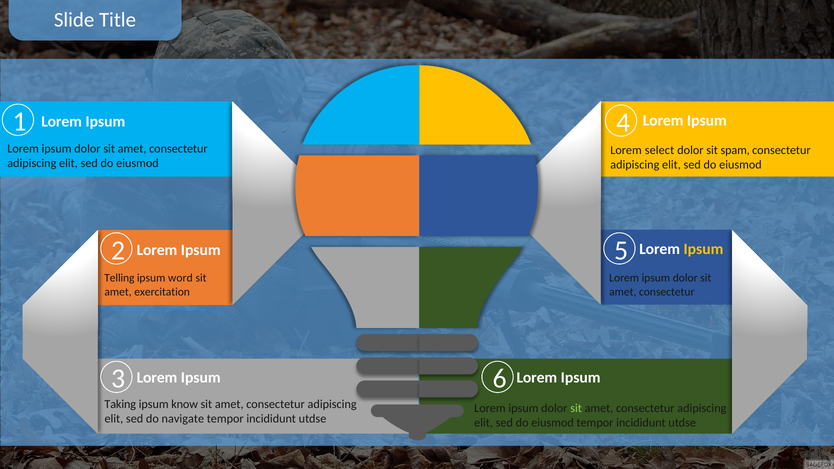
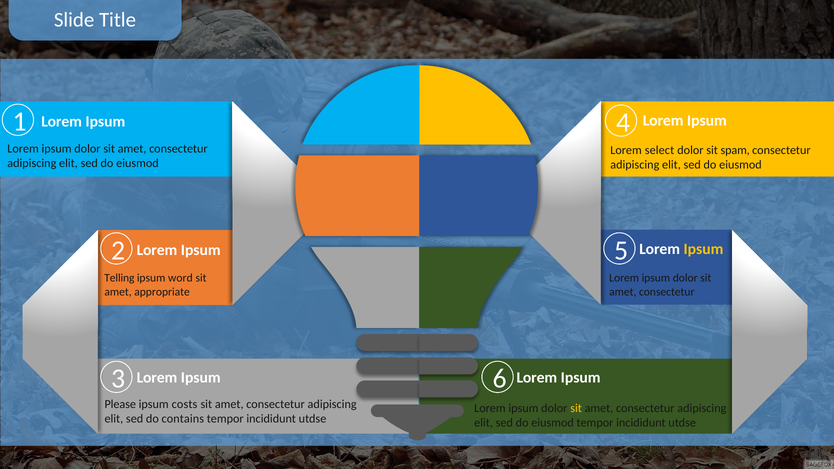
exercitation: exercitation -> appropriate
Taking: Taking -> Please
know: know -> costs
sit at (576, 408) colour: light green -> yellow
navigate: navigate -> contains
